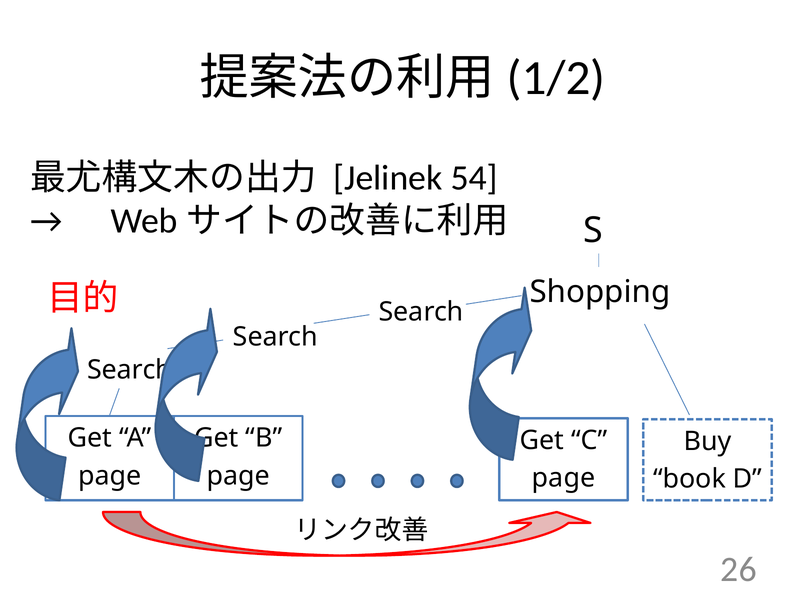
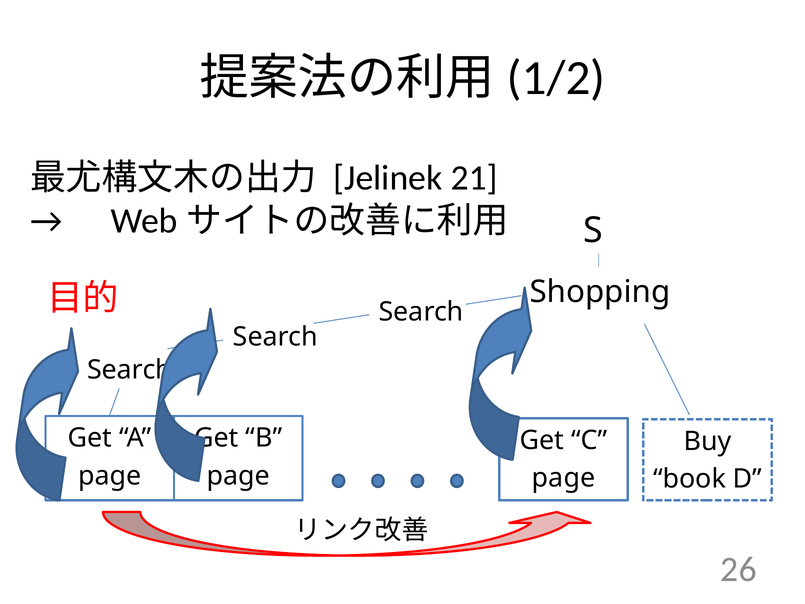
54: 54 -> 21
